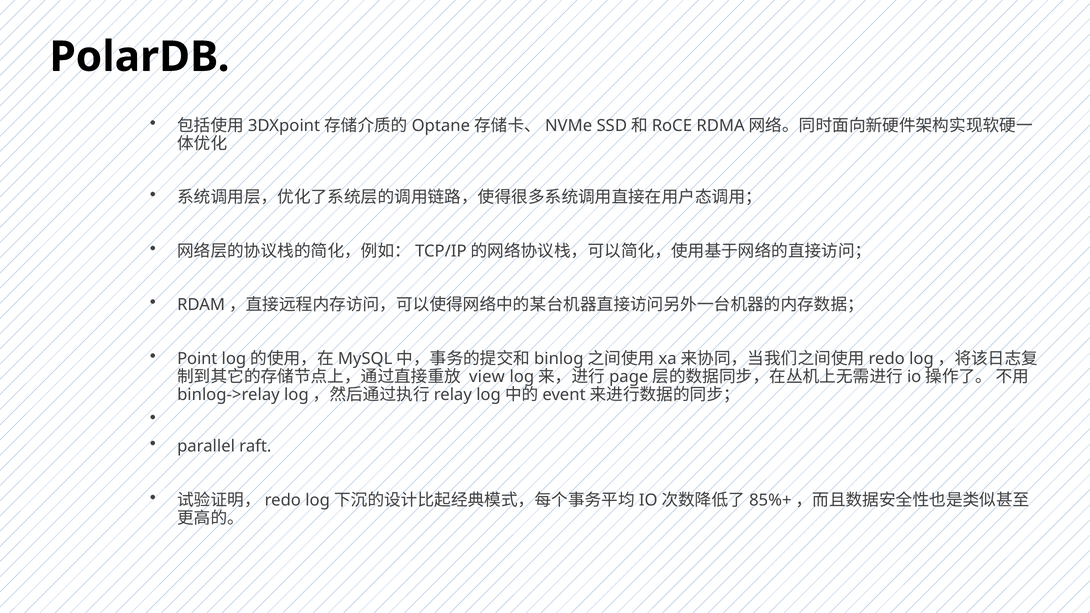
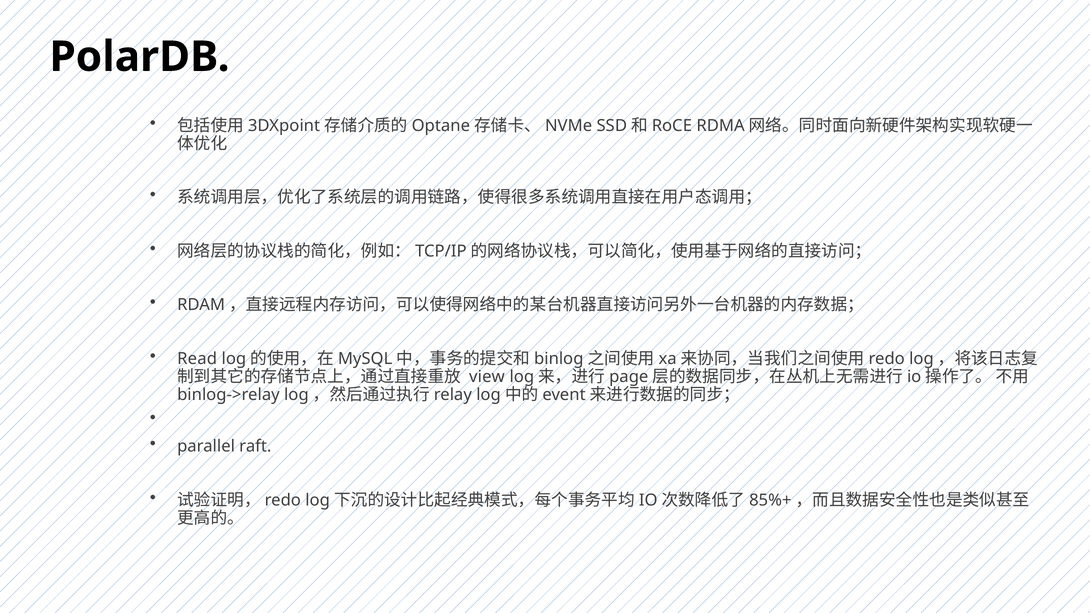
Point: Point -> Read
